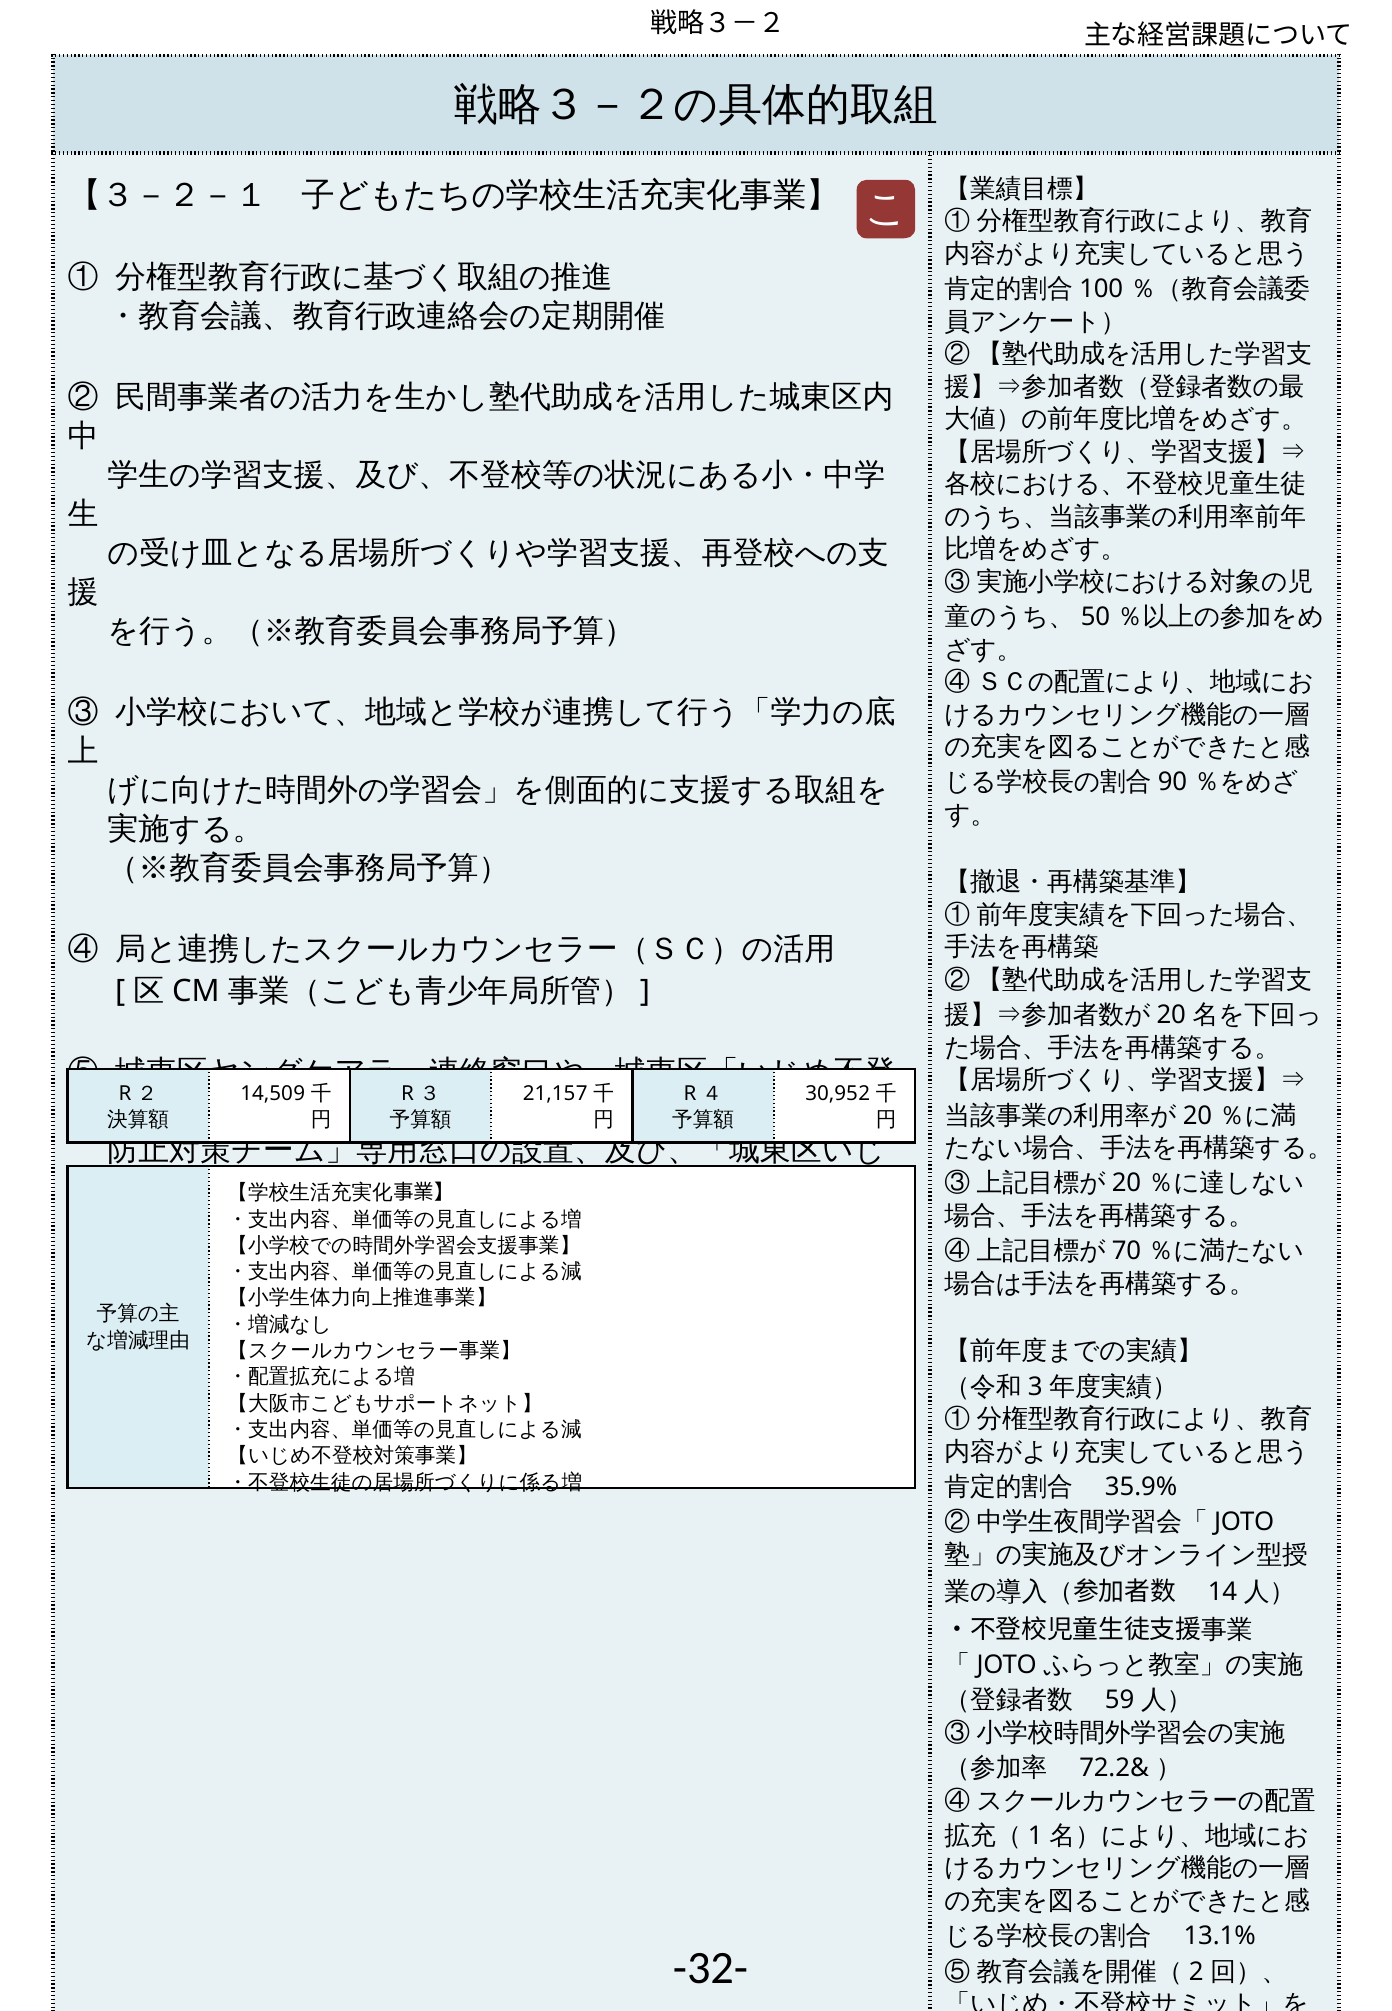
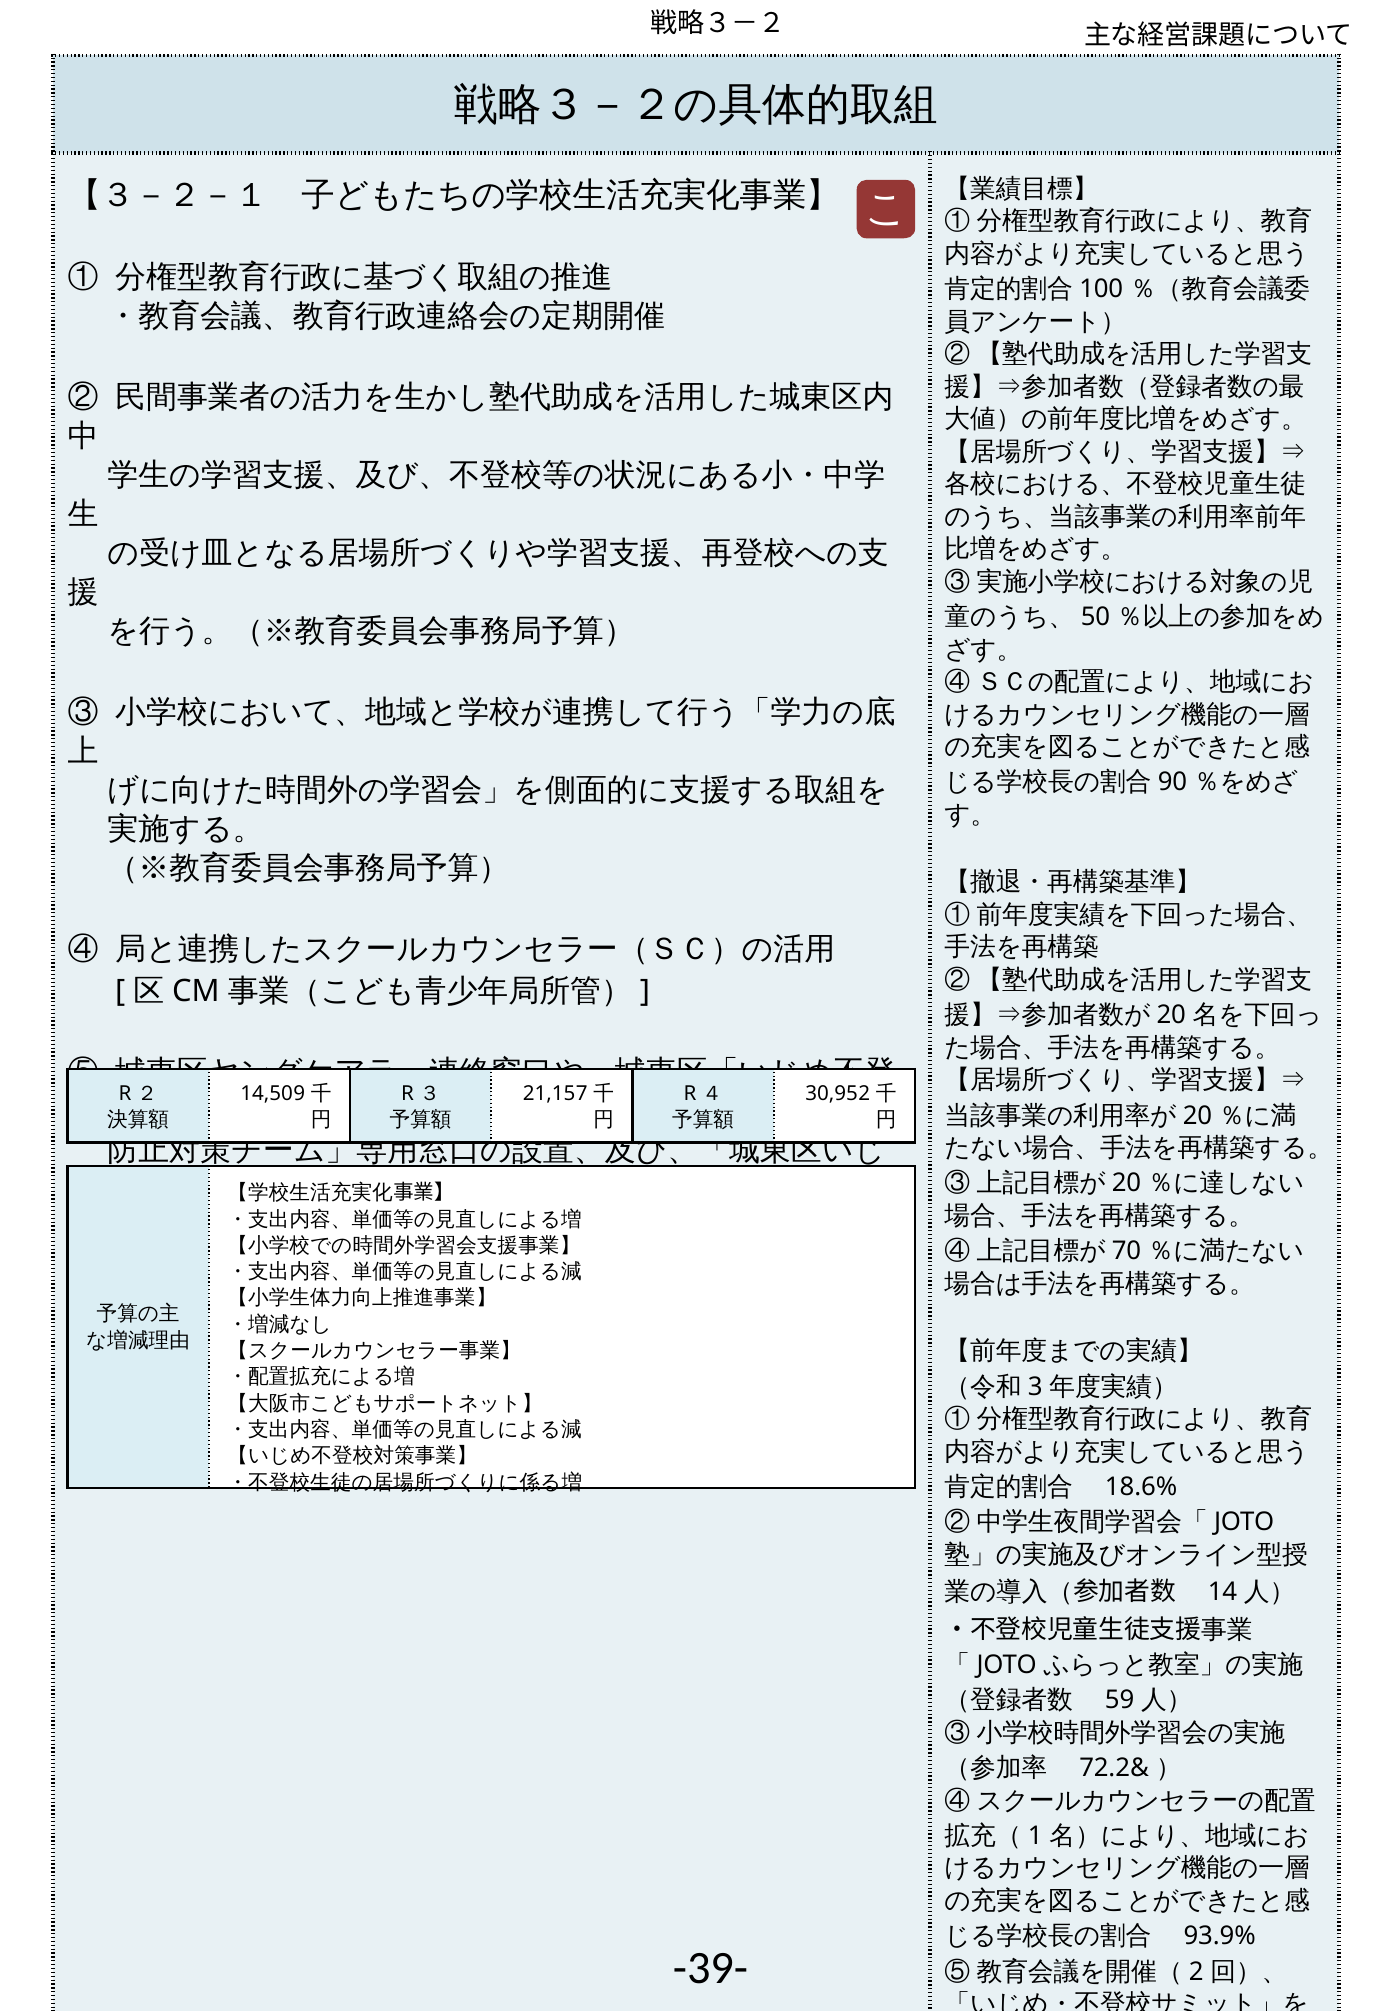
35.9%: 35.9% -> 18.6%
13.1%: 13.1% -> 93.9%
-32-: -32- -> -39-
